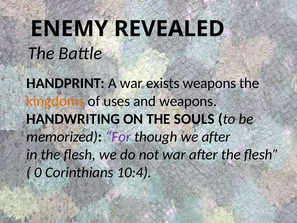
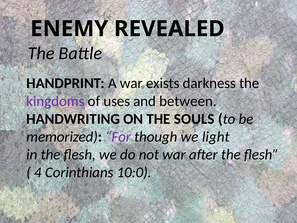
exists weapons: weapons -> darkness
kingdoms colour: orange -> purple
and weapons: weapons -> between
we after: after -> light
0: 0 -> 4
10:4: 10:4 -> 10:0
